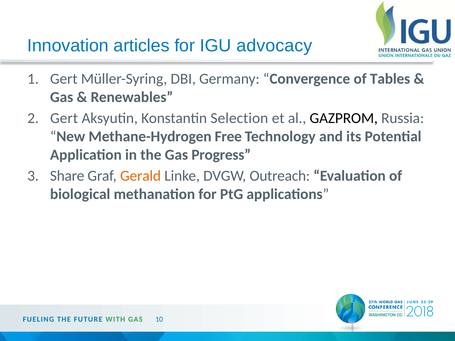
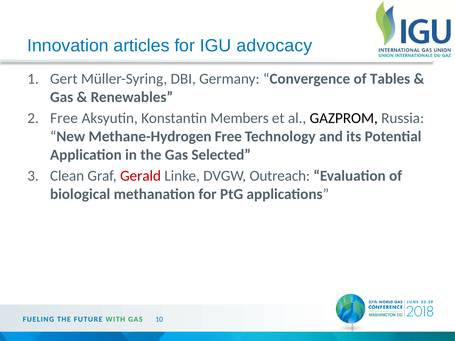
Gert at (64, 118): Gert -> Free
Selection: Selection -> Members
Progress: Progress -> Selected
Share: Share -> Clean
Gerald colour: orange -> red
